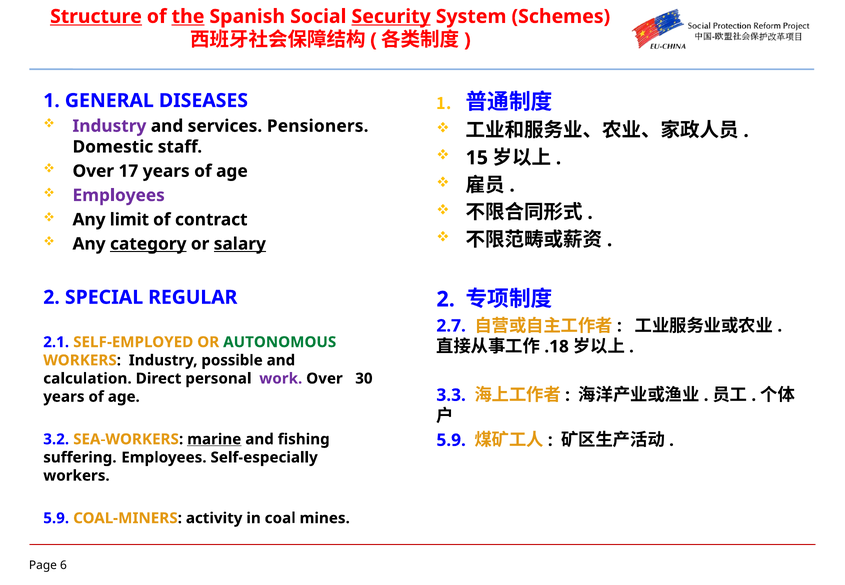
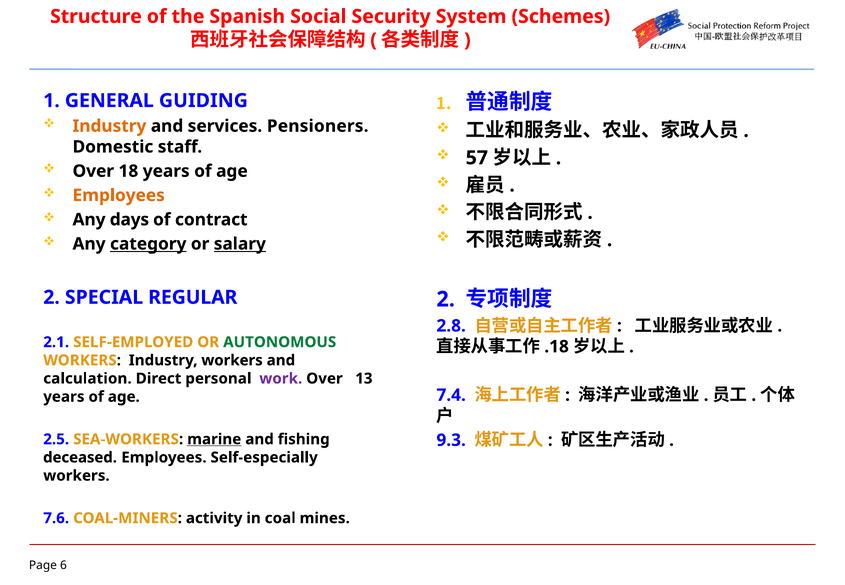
Structure underline: present -> none
the underline: present -> none
Security underline: present -> none
DISEASES: DISEASES -> GUIDING
Industry at (109, 126) colour: purple -> orange
15: 15 -> 57
17: 17 -> 18
Employees at (119, 195) colour: purple -> orange
limit: limit -> days
2.7: 2.7 -> 2.8
Industry possible: possible -> workers
30: 30 -> 13
3.3: 3.3 -> 7.4
3.2: 3.2 -> 2.5
5.9 at (451, 440): 5.9 -> 9.3
suffering: suffering -> deceased
5.9 at (56, 518): 5.9 -> 7.6
